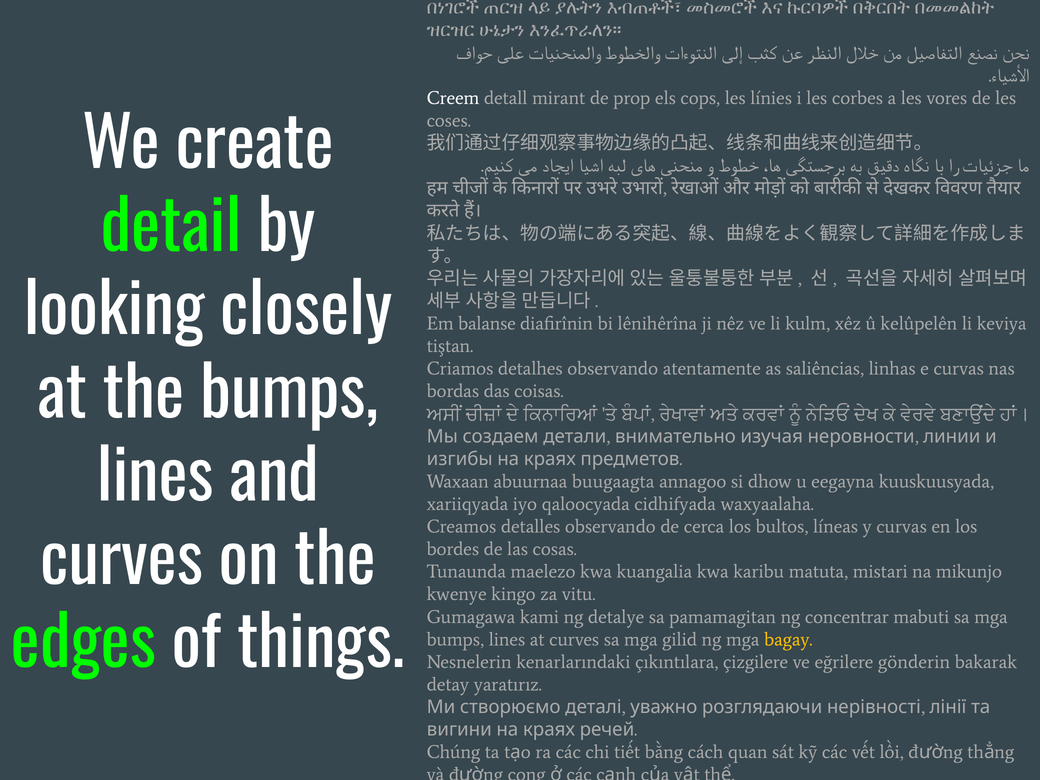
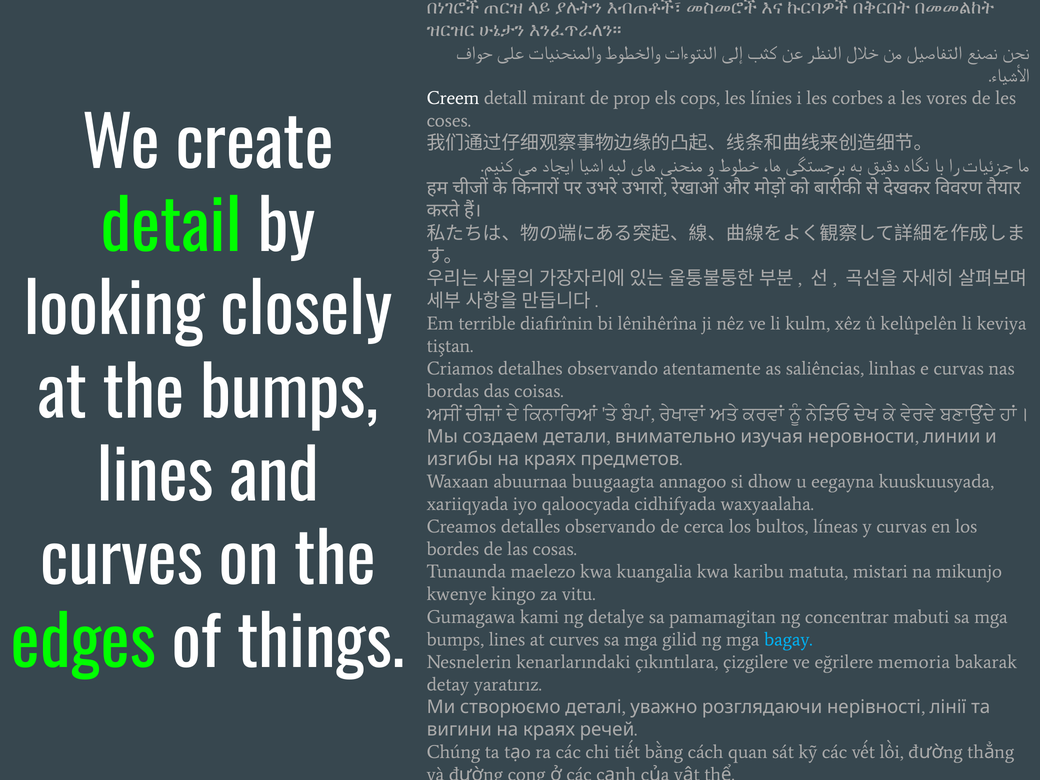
balanse: balanse -> terrible
bagay colour: yellow -> light blue
gönderin: gönderin -> memoria
